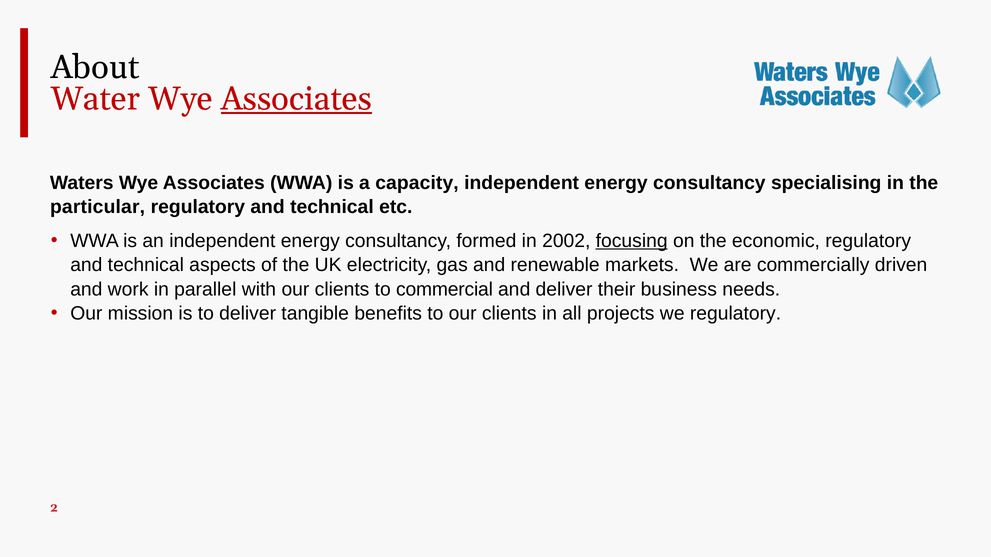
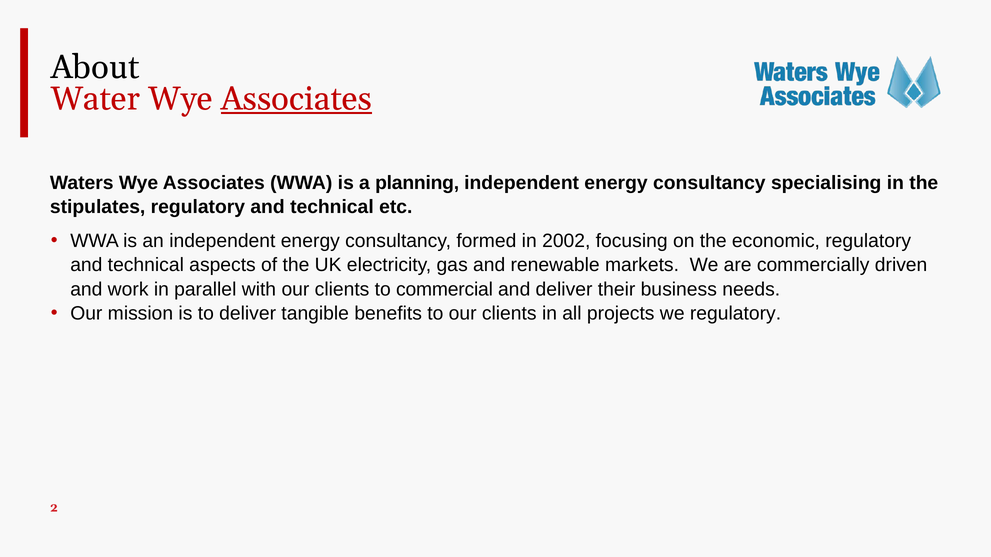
capacity: capacity -> planning
particular: particular -> stipulates
focusing underline: present -> none
